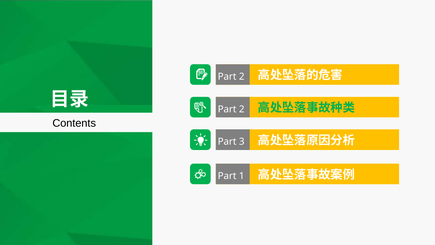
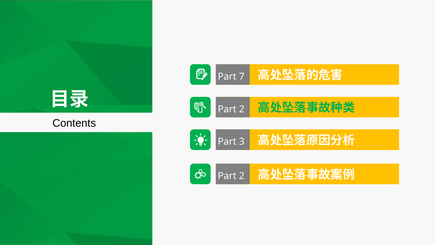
2 at (242, 76): 2 -> 7
1 at (242, 176): 1 -> 2
